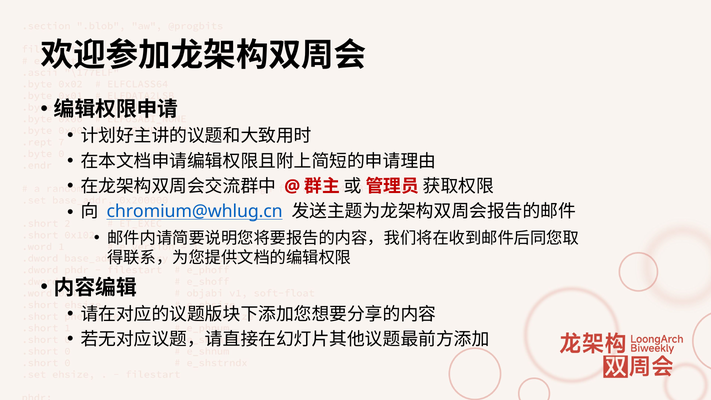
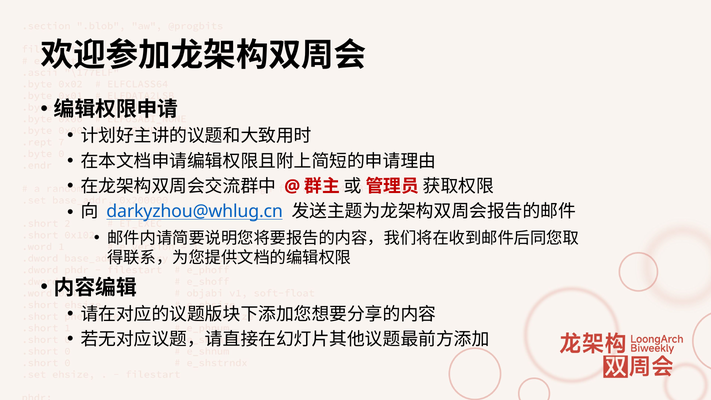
chromium@whlug.cn: chromium@whlug.cn -> darkyzhou@whlug.cn
